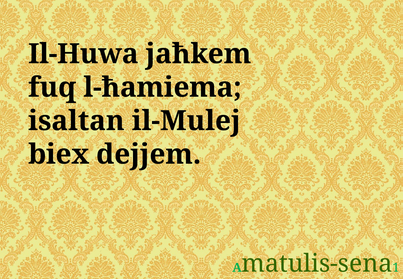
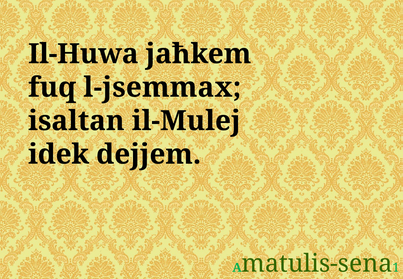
l-ħamiema: l-ħamiema -> l-jsemmax
biex: biex -> idek
